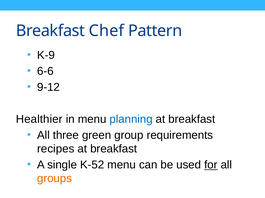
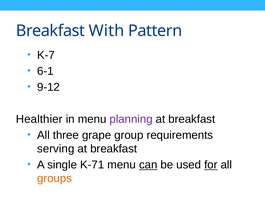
Chef: Chef -> With
K-9: K-9 -> K-7
6-6: 6-6 -> 6-1
planning colour: blue -> purple
green: green -> grape
recipes: recipes -> serving
K-52: K-52 -> K-71
can underline: none -> present
